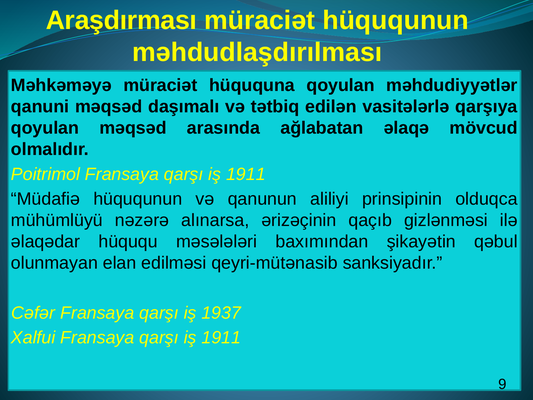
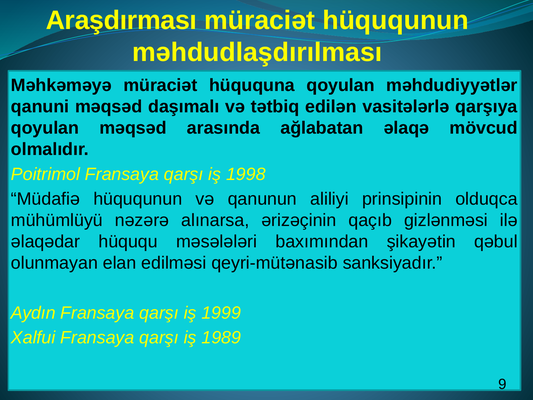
1911 at (246, 174): 1911 -> 1998
Cəfər: Cəfər -> Aydın
1937: 1937 -> 1999
1911 at (221, 338): 1911 -> 1989
